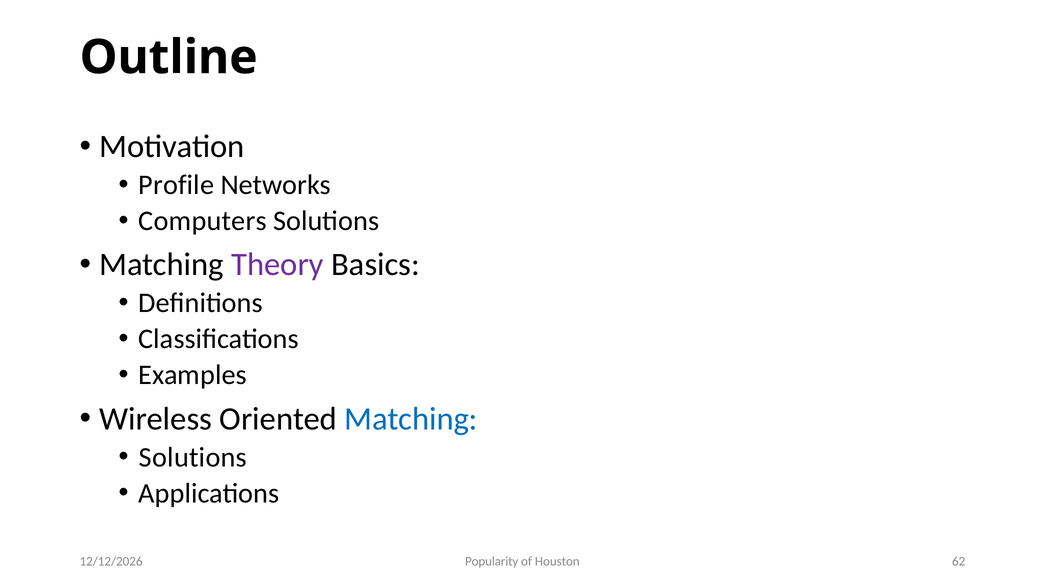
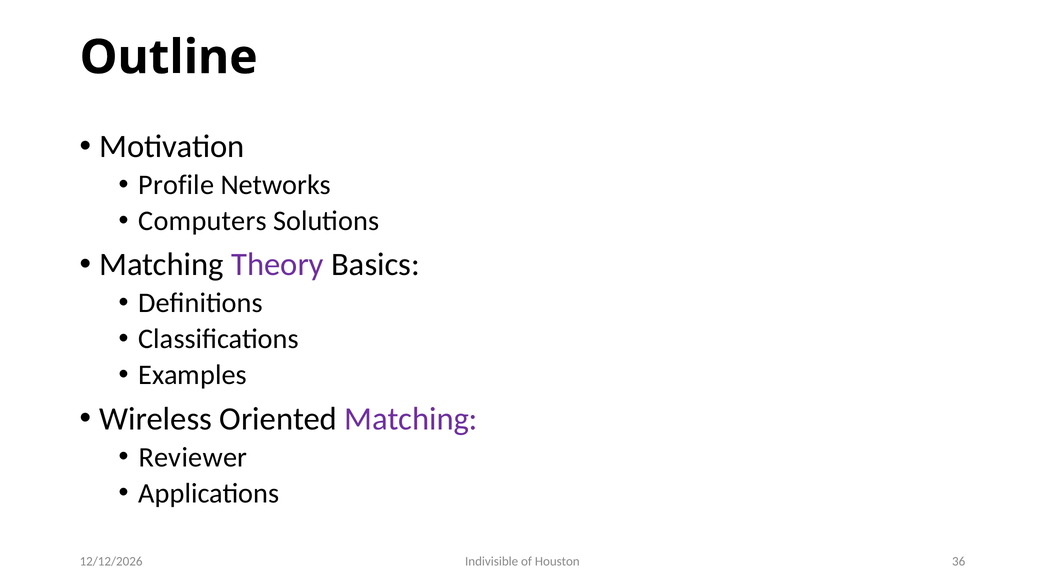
Matching at (411, 419) colour: blue -> purple
Solutions at (193, 457): Solutions -> Reviewer
Popularity: Popularity -> Indivisible
62: 62 -> 36
